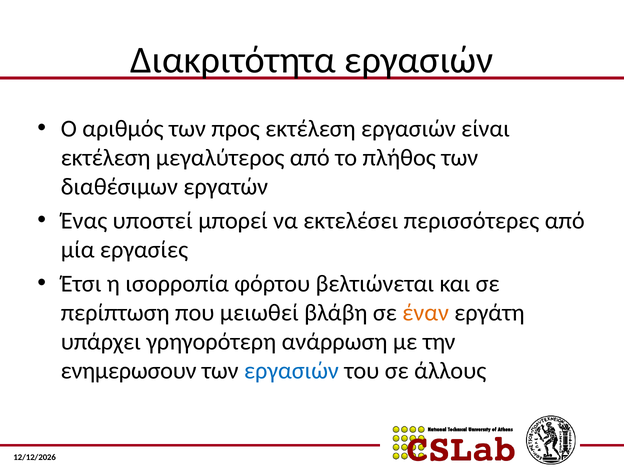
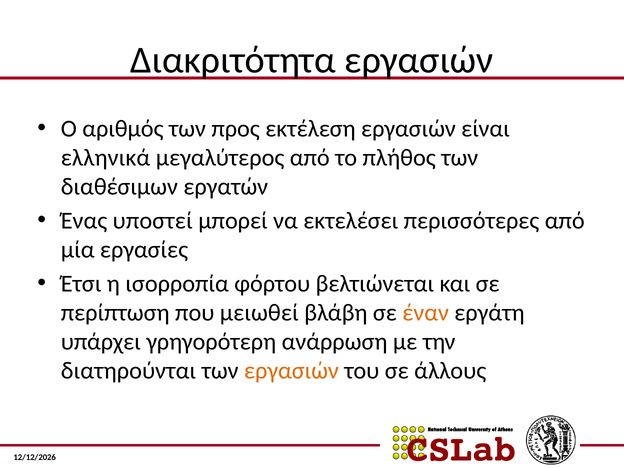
εκτέλεση at (106, 158): εκτέλεση -> ελληνικά
ενημερωσουν: ενημερωσουν -> διατηρούνται
εργασιών at (291, 371) colour: blue -> orange
